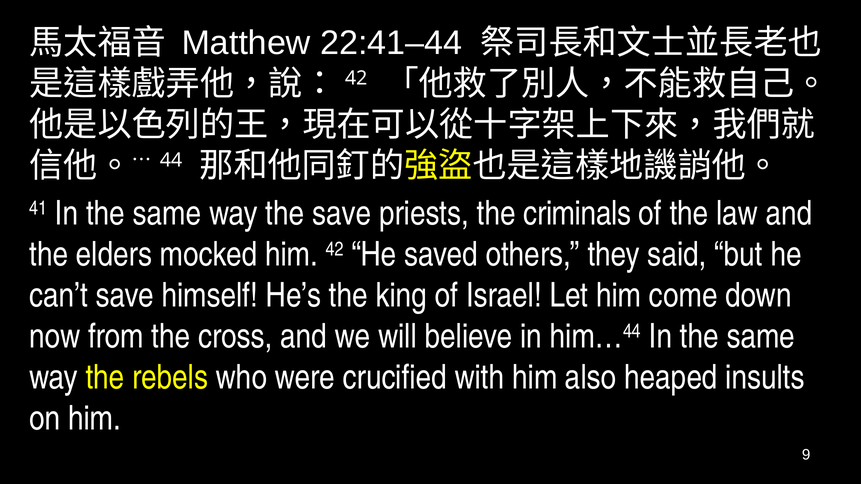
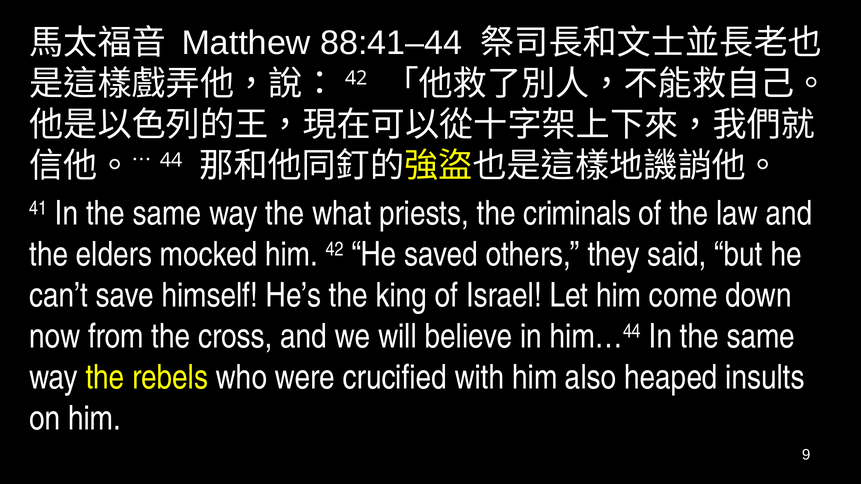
22:41–44: 22:41–44 -> 88:41–44
the save: save -> what
